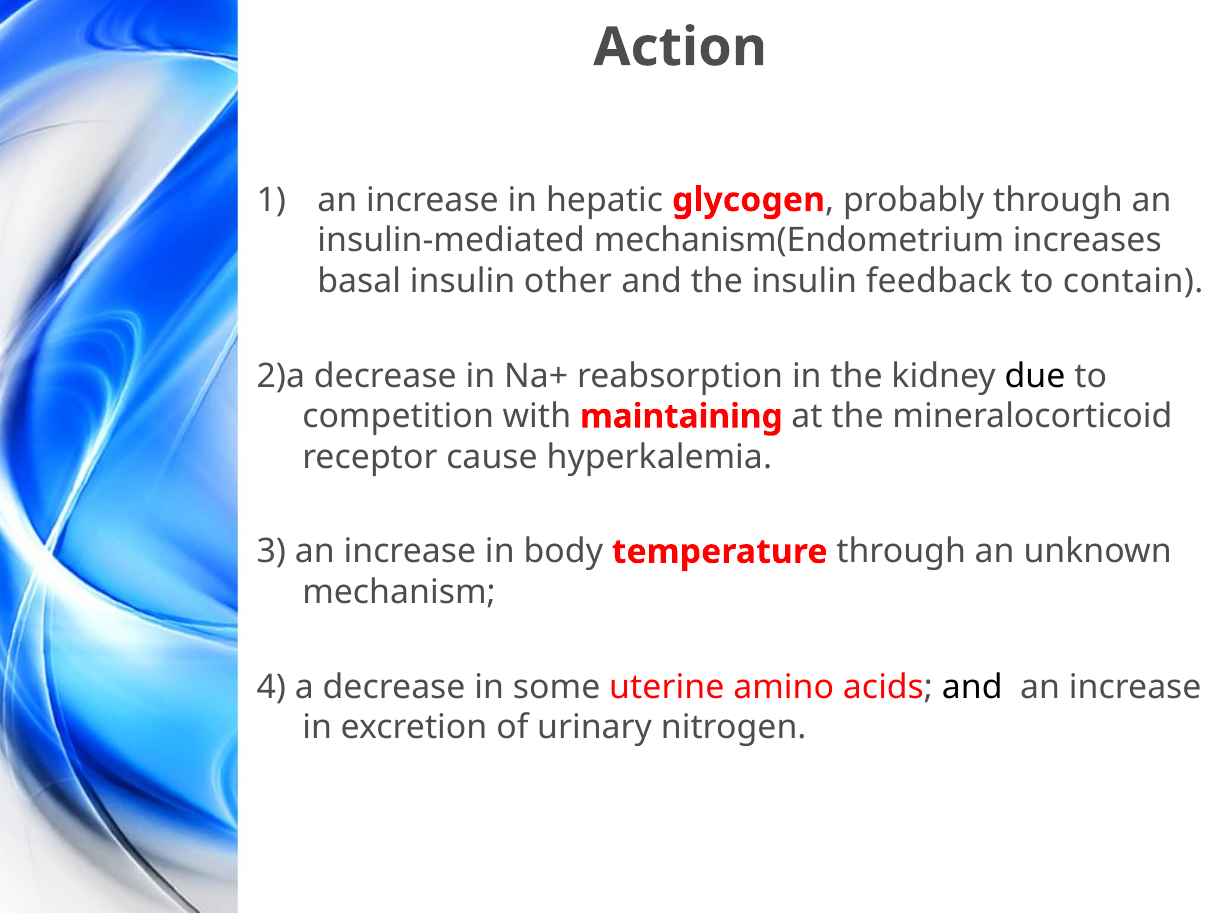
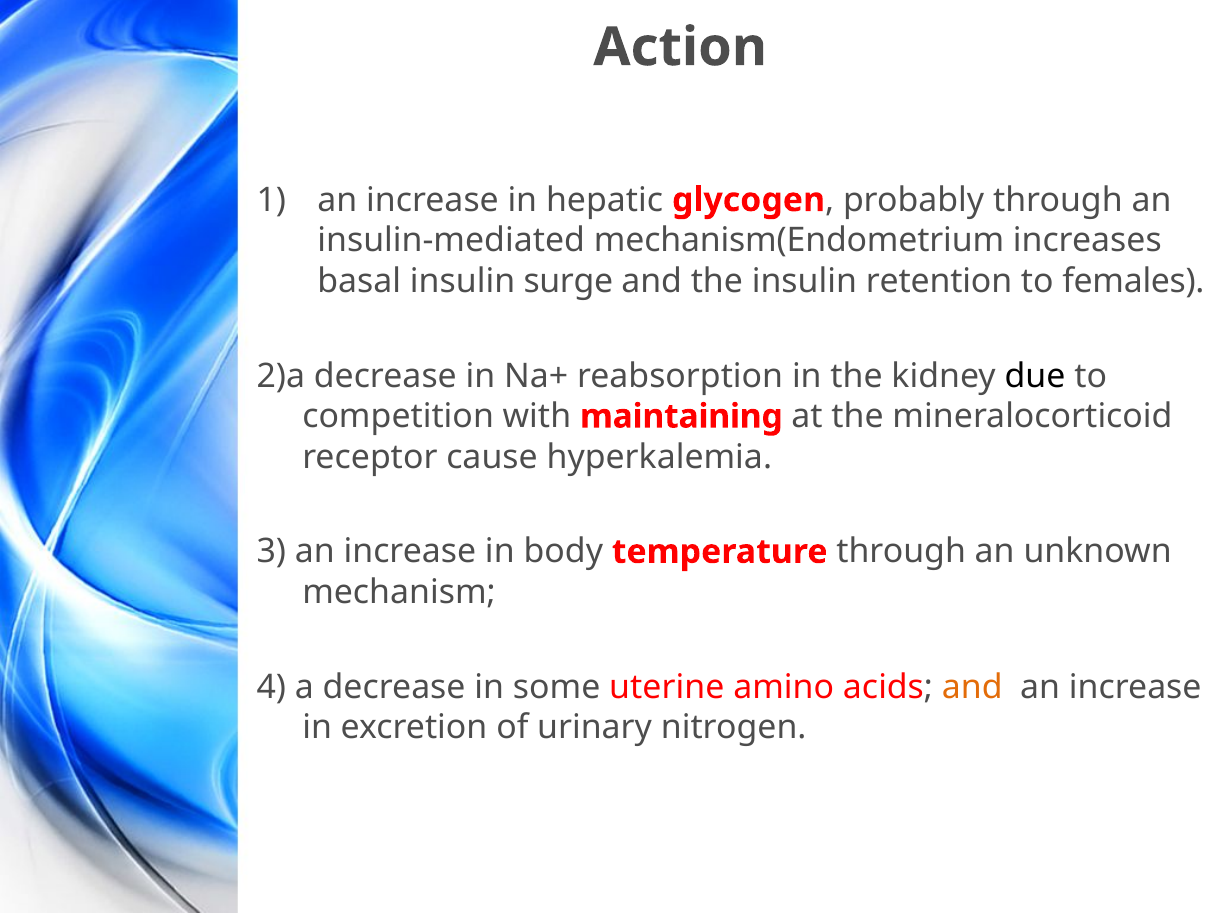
other: other -> surge
feedback: feedback -> retention
contain: contain -> females
and at (972, 687) colour: black -> orange
